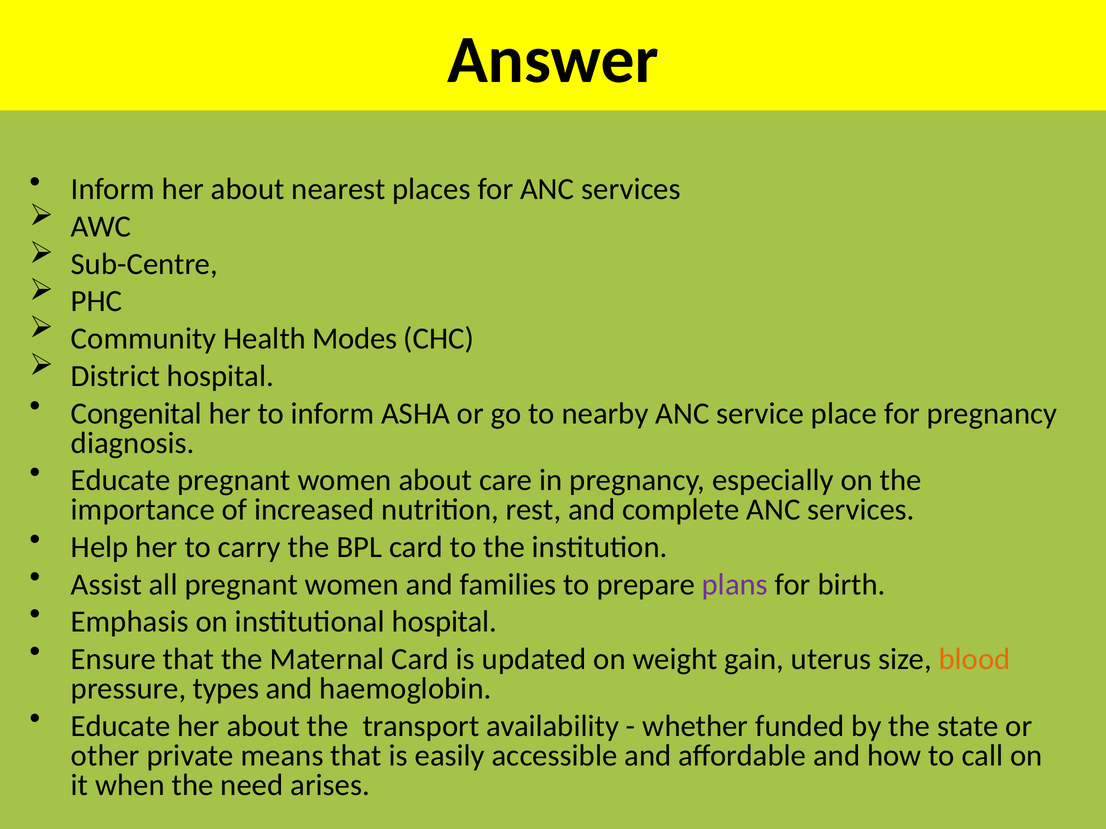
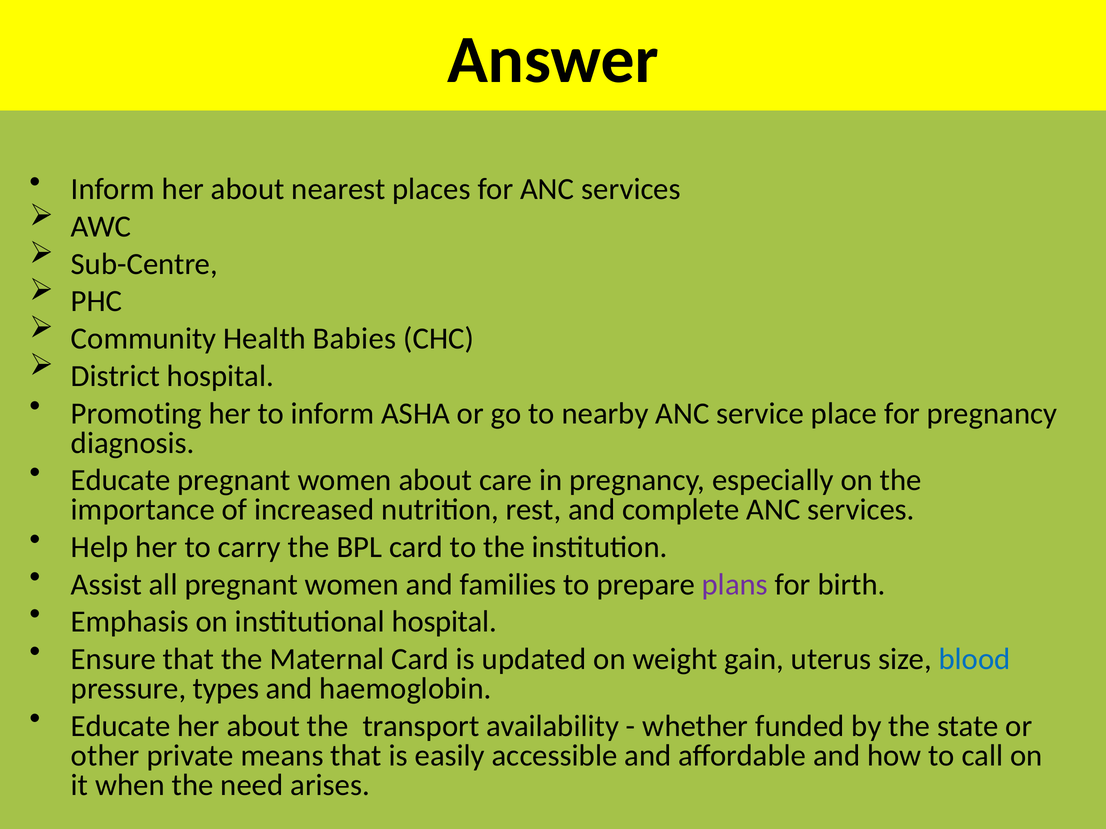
Modes: Modes -> Babies
Congenital: Congenital -> Promoting
blood colour: orange -> blue
